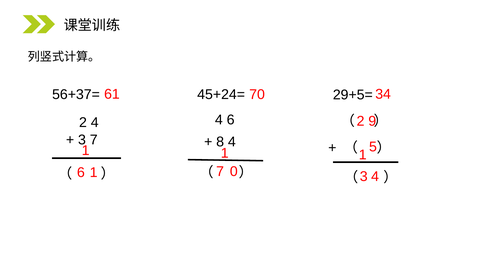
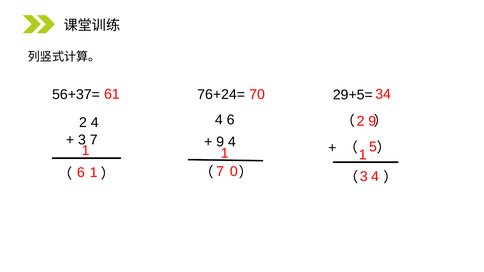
45+24=: 45+24= -> 76+24=
8 at (220, 142): 8 -> 9
